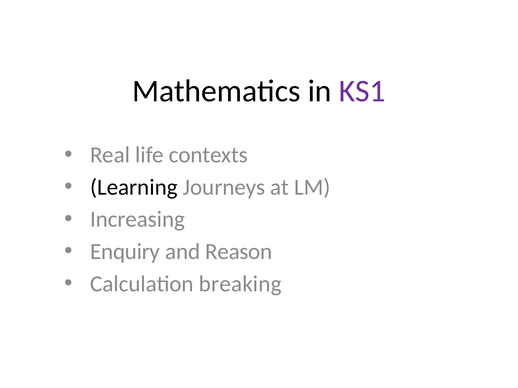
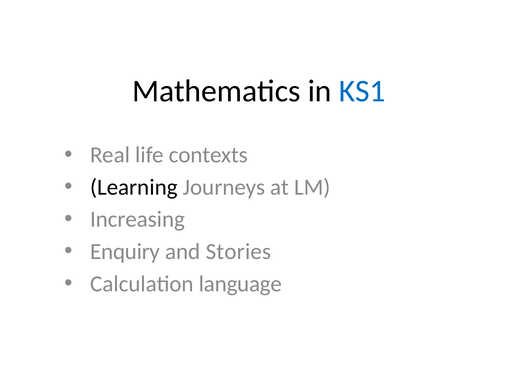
KS1 colour: purple -> blue
Reason: Reason -> Stories
breaking: breaking -> language
